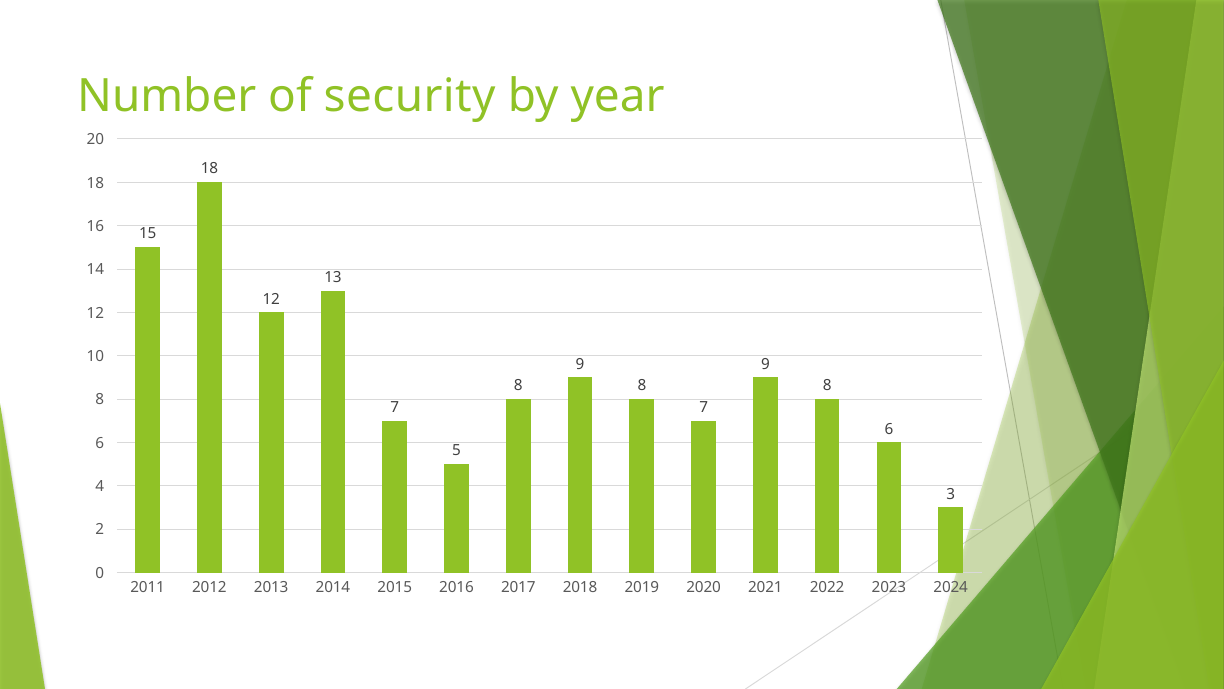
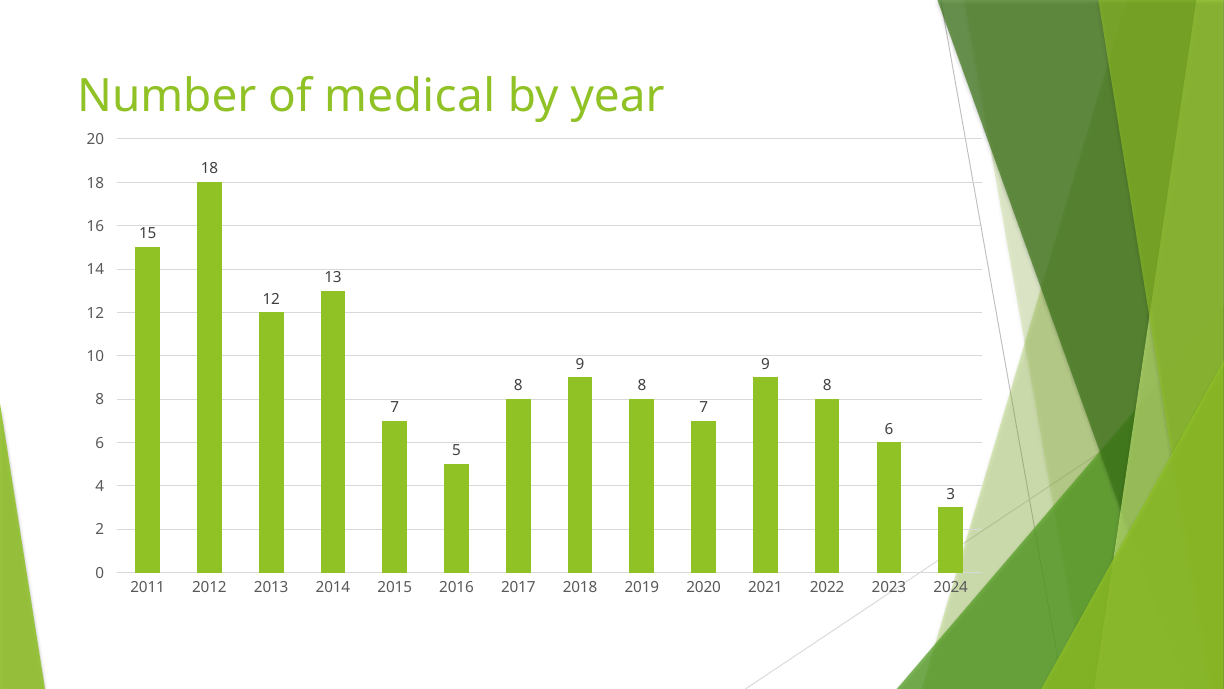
security: security -> medical
